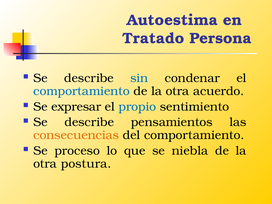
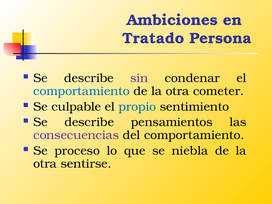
Autoestima: Autoestima -> Ambiciones
sin colour: blue -> purple
acuerdo: acuerdo -> cometer
expresar: expresar -> culpable
consecuencias colour: orange -> purple
postura: postura -> sentirse
